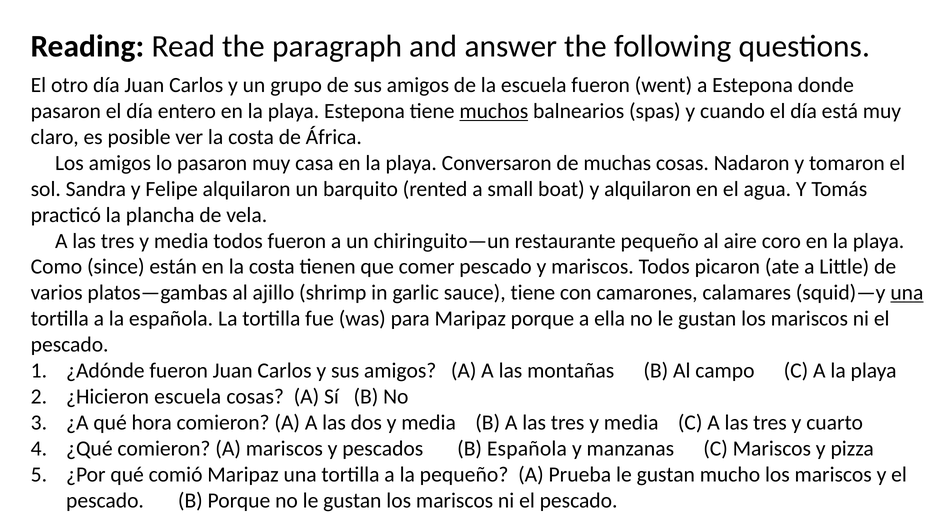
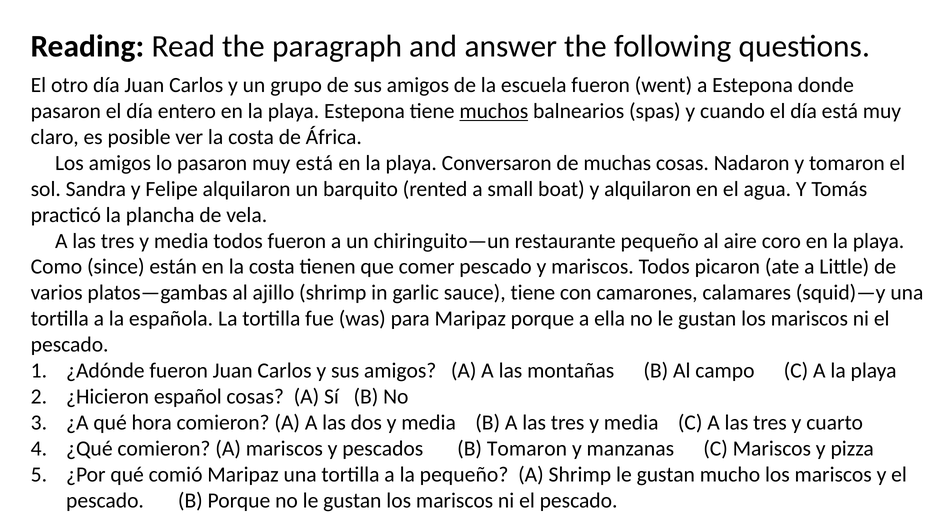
muy casa: casa -> está
una at (907, 292) underline: present -> none
¿Hicieron escuela: escuela -> español
B Española: Española -> Tomaron
A Prueba: Prueba -> Shrimp
